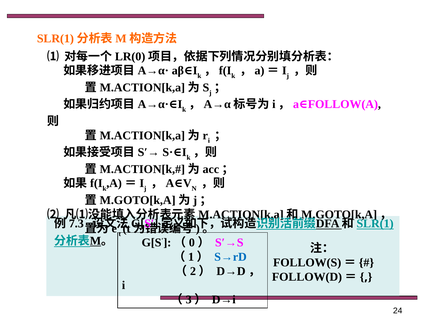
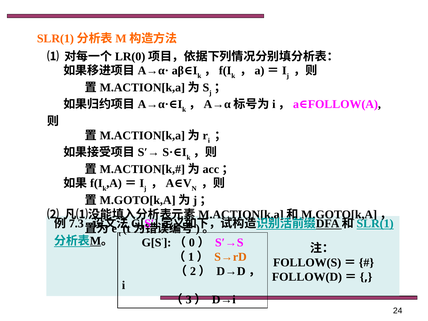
S→rD colour: blue -> orange
